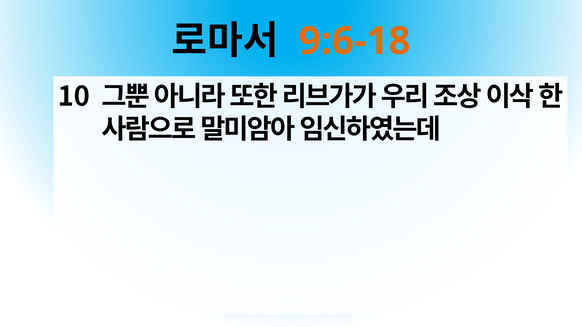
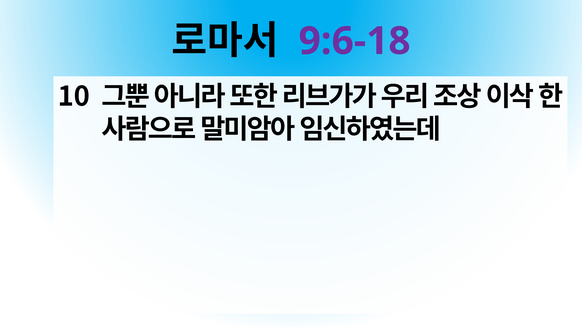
9:6-18 colour: orange -> purple
